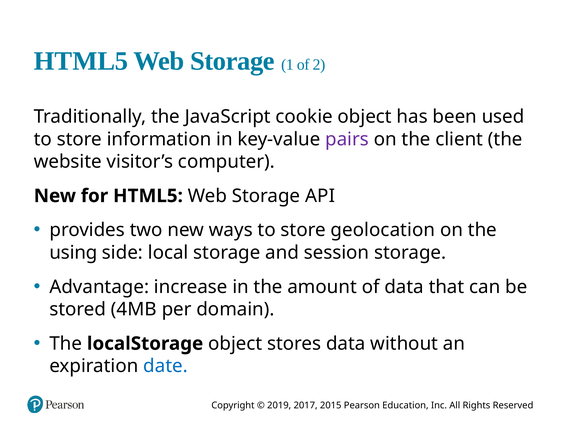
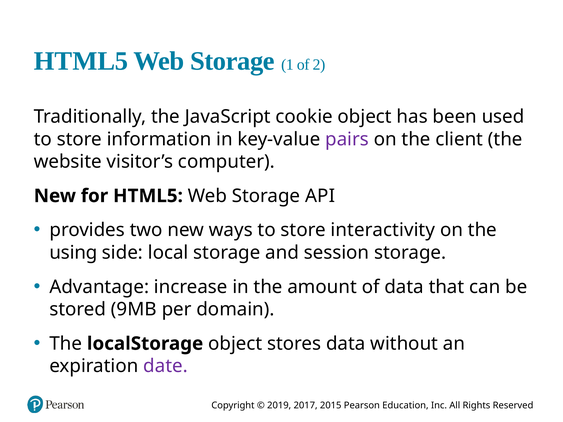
geolocation: geolocation -> interactivity
4: 4 -> 9
date colour: blue -> purple
